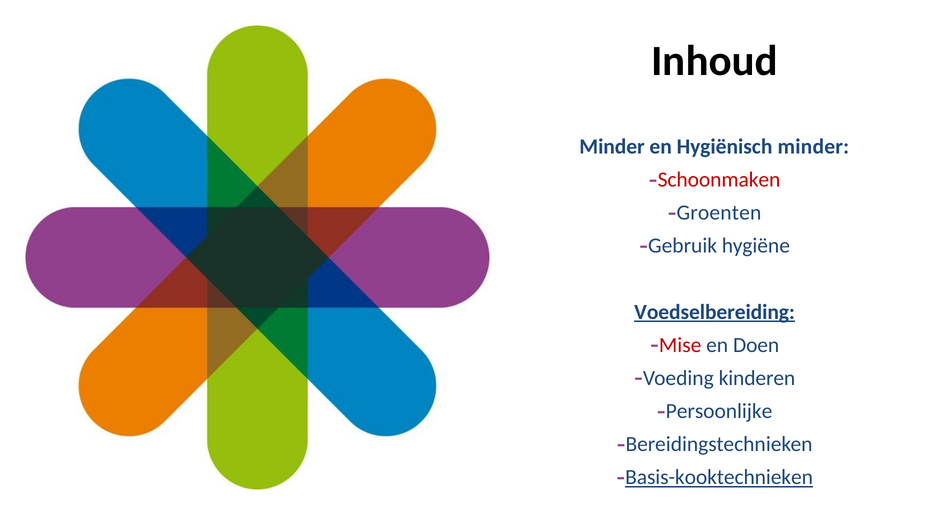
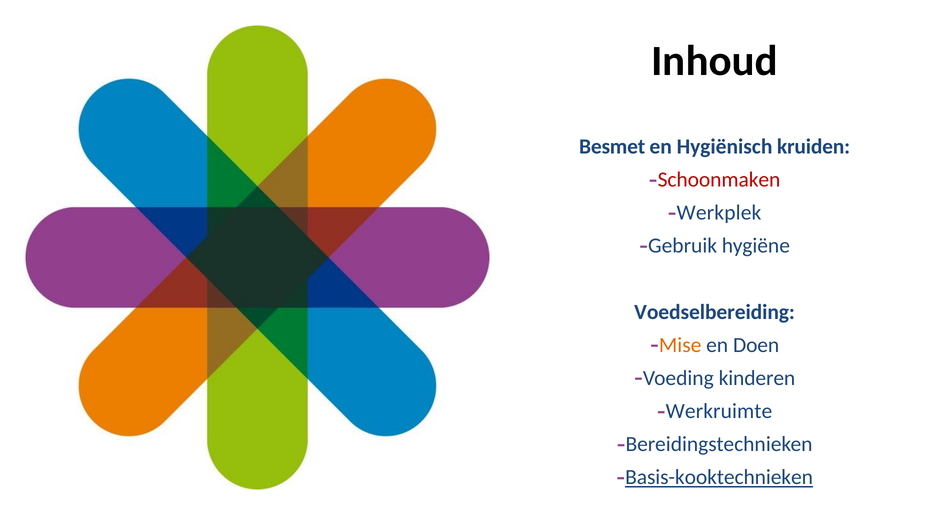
Minder at (612, 147): Minder -> Besmet
Hygiënisch minder: minder -> kruiden
Groenten: Groenten -> Werkplek
Voedselbereiding underline: present -> none
Mise colour: red -> orange
Persoonlijke: Persoonlijke -> Werkruimte
